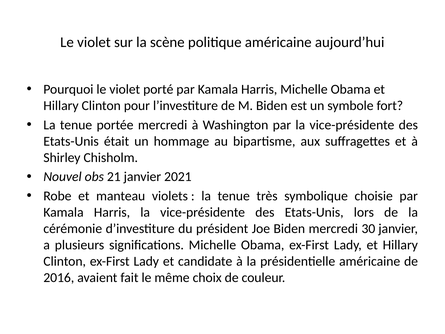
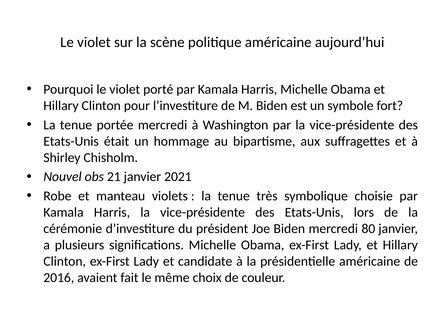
30: 30 -> 80
